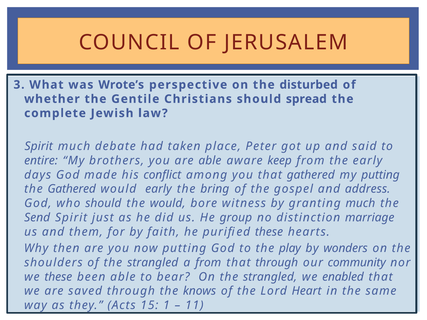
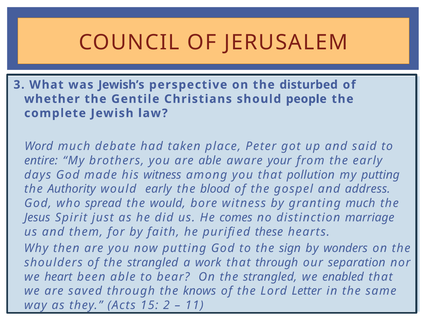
Wrote’s: Wrote’s -> Jewish’s
spread: spread -> people
Spirit at (39, 147): Spirit -> Word
keep: keep -> your
his conflict: conflict -> witness
that gathered: gathered -> pollution
the Gathered: Gathered -> Authority
bring: bring -> blood
who should: should -> spread
Send: Send -> Jesus
group: group -> comes
play: play -> sign
a from: from -> work
community: community -> separation
we these: these -> heart
Heart: Heart -> Letter
1: 1 -> 2
